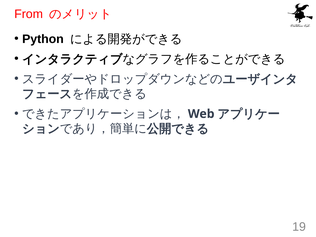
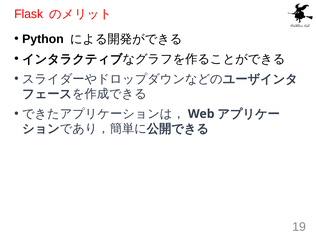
From: From -> Flask
